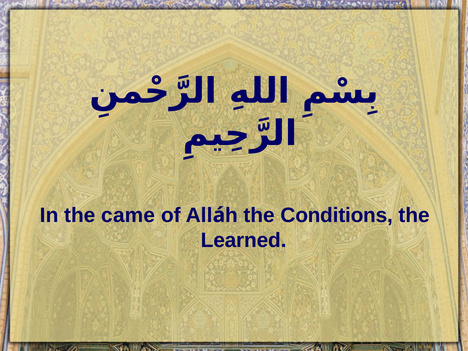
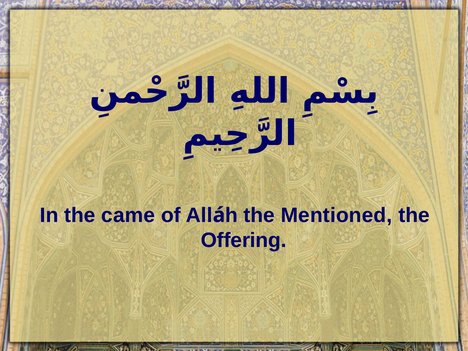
Conditions: Conditions -> Mentioned
Learned: Learned -> Offering
